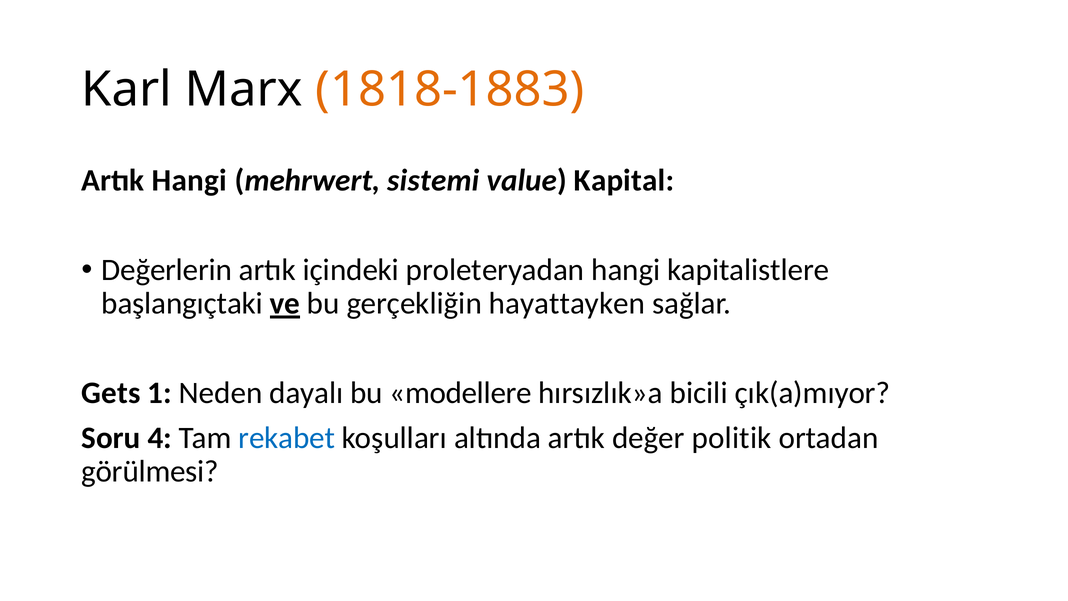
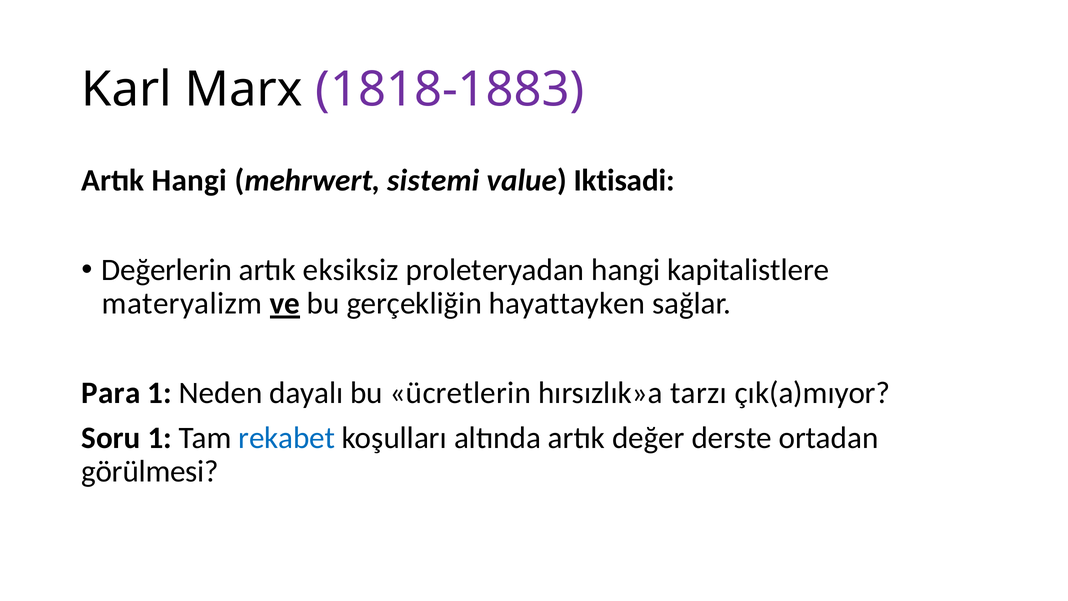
1818-1883 colour: orange -> purple
Kapital: Kapital -> Iktisadi
içindeki: içindeki -> eksiksiz
başlangıçtaki: başlangıçtaki -> materyalizm
Gets: Gets -> Para
modellere: modellere -> ücretlerin
bicili: bicili -> tarzı
Soru 4: 4 -> 1
politik: politik -> derste
